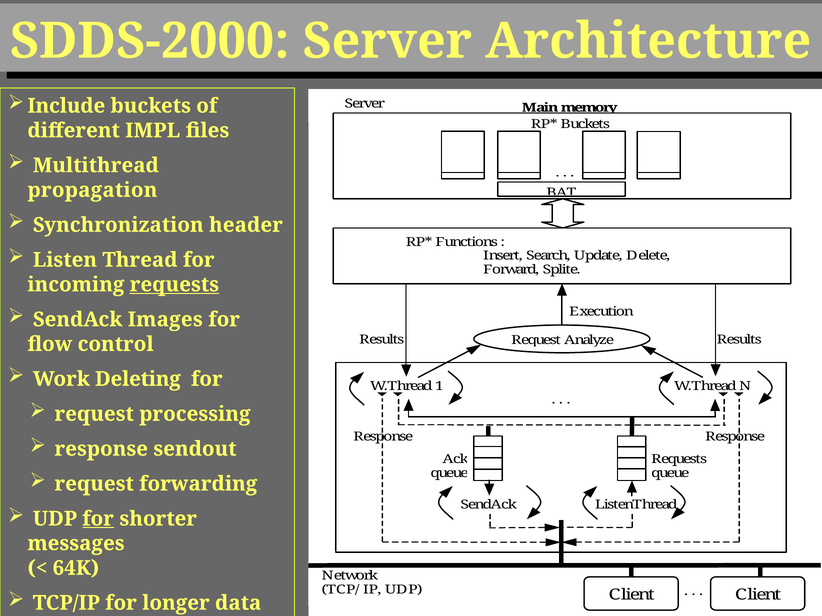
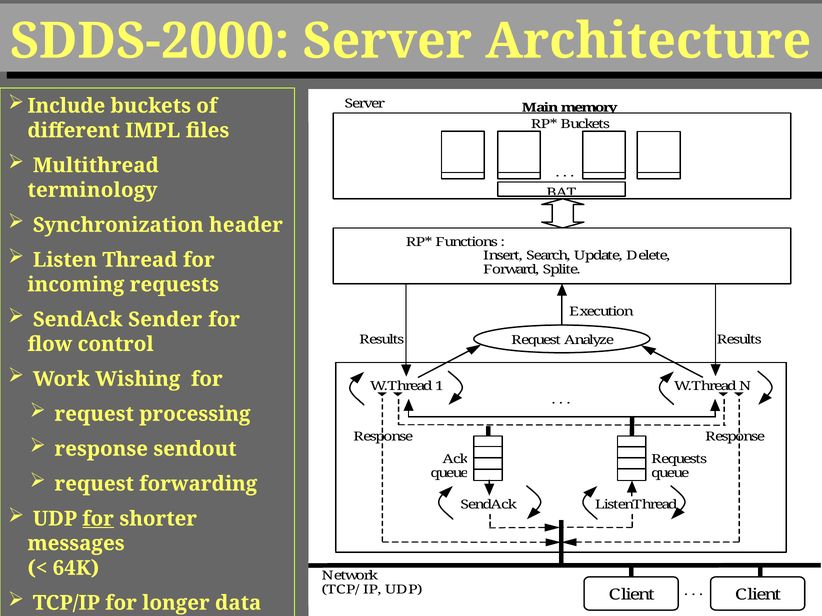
propagation: propagation -> terminology
requests at (174, 285) underline: present -> none
Images: Images -> Sender
Deleting: Deleting -> Wishing
